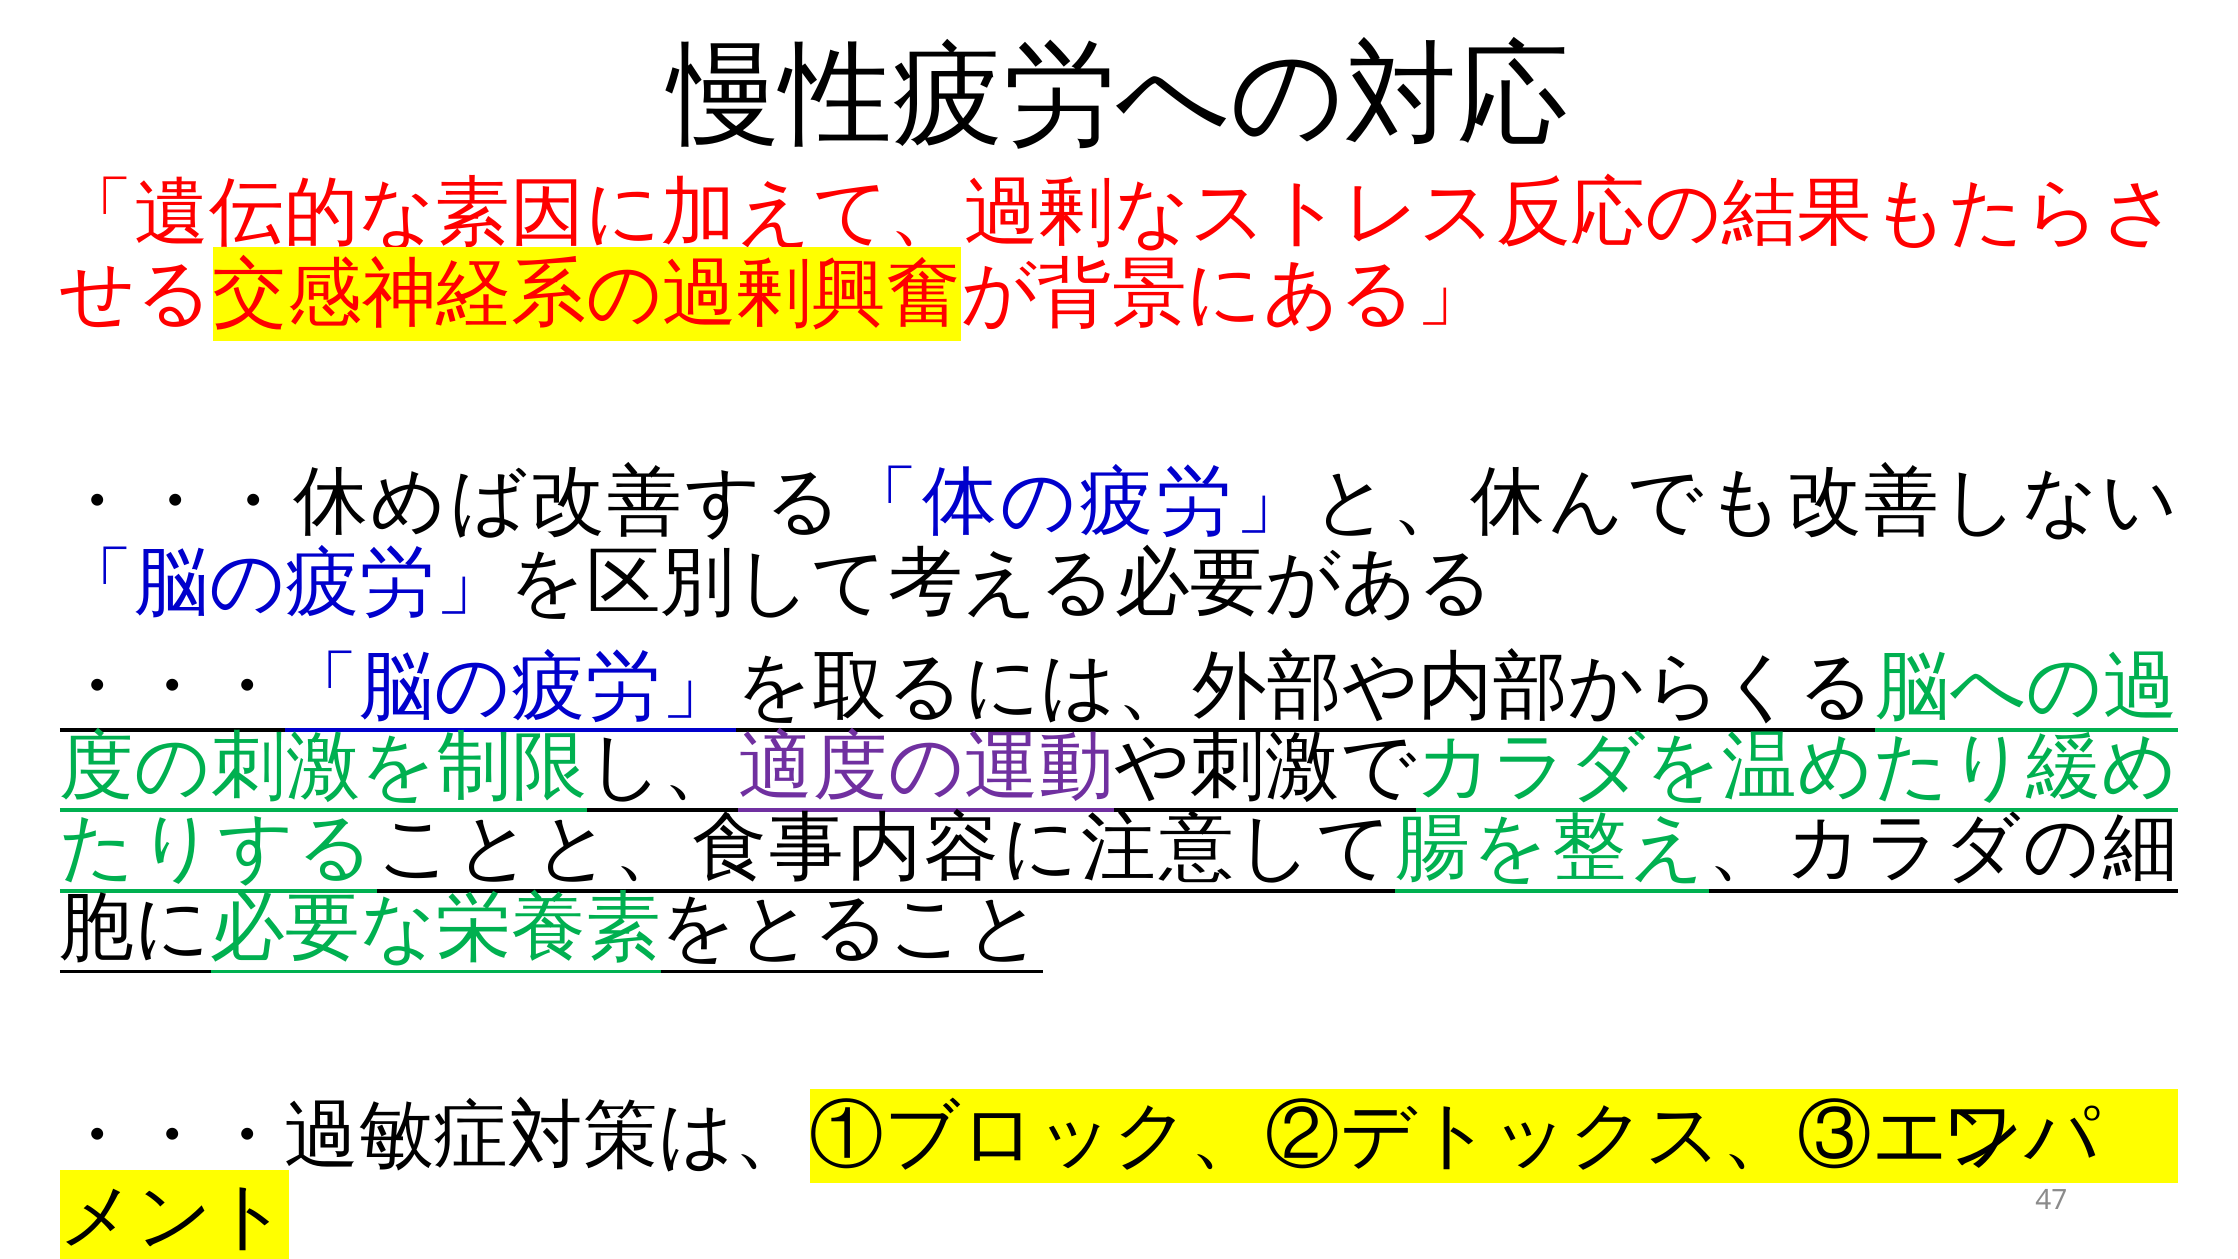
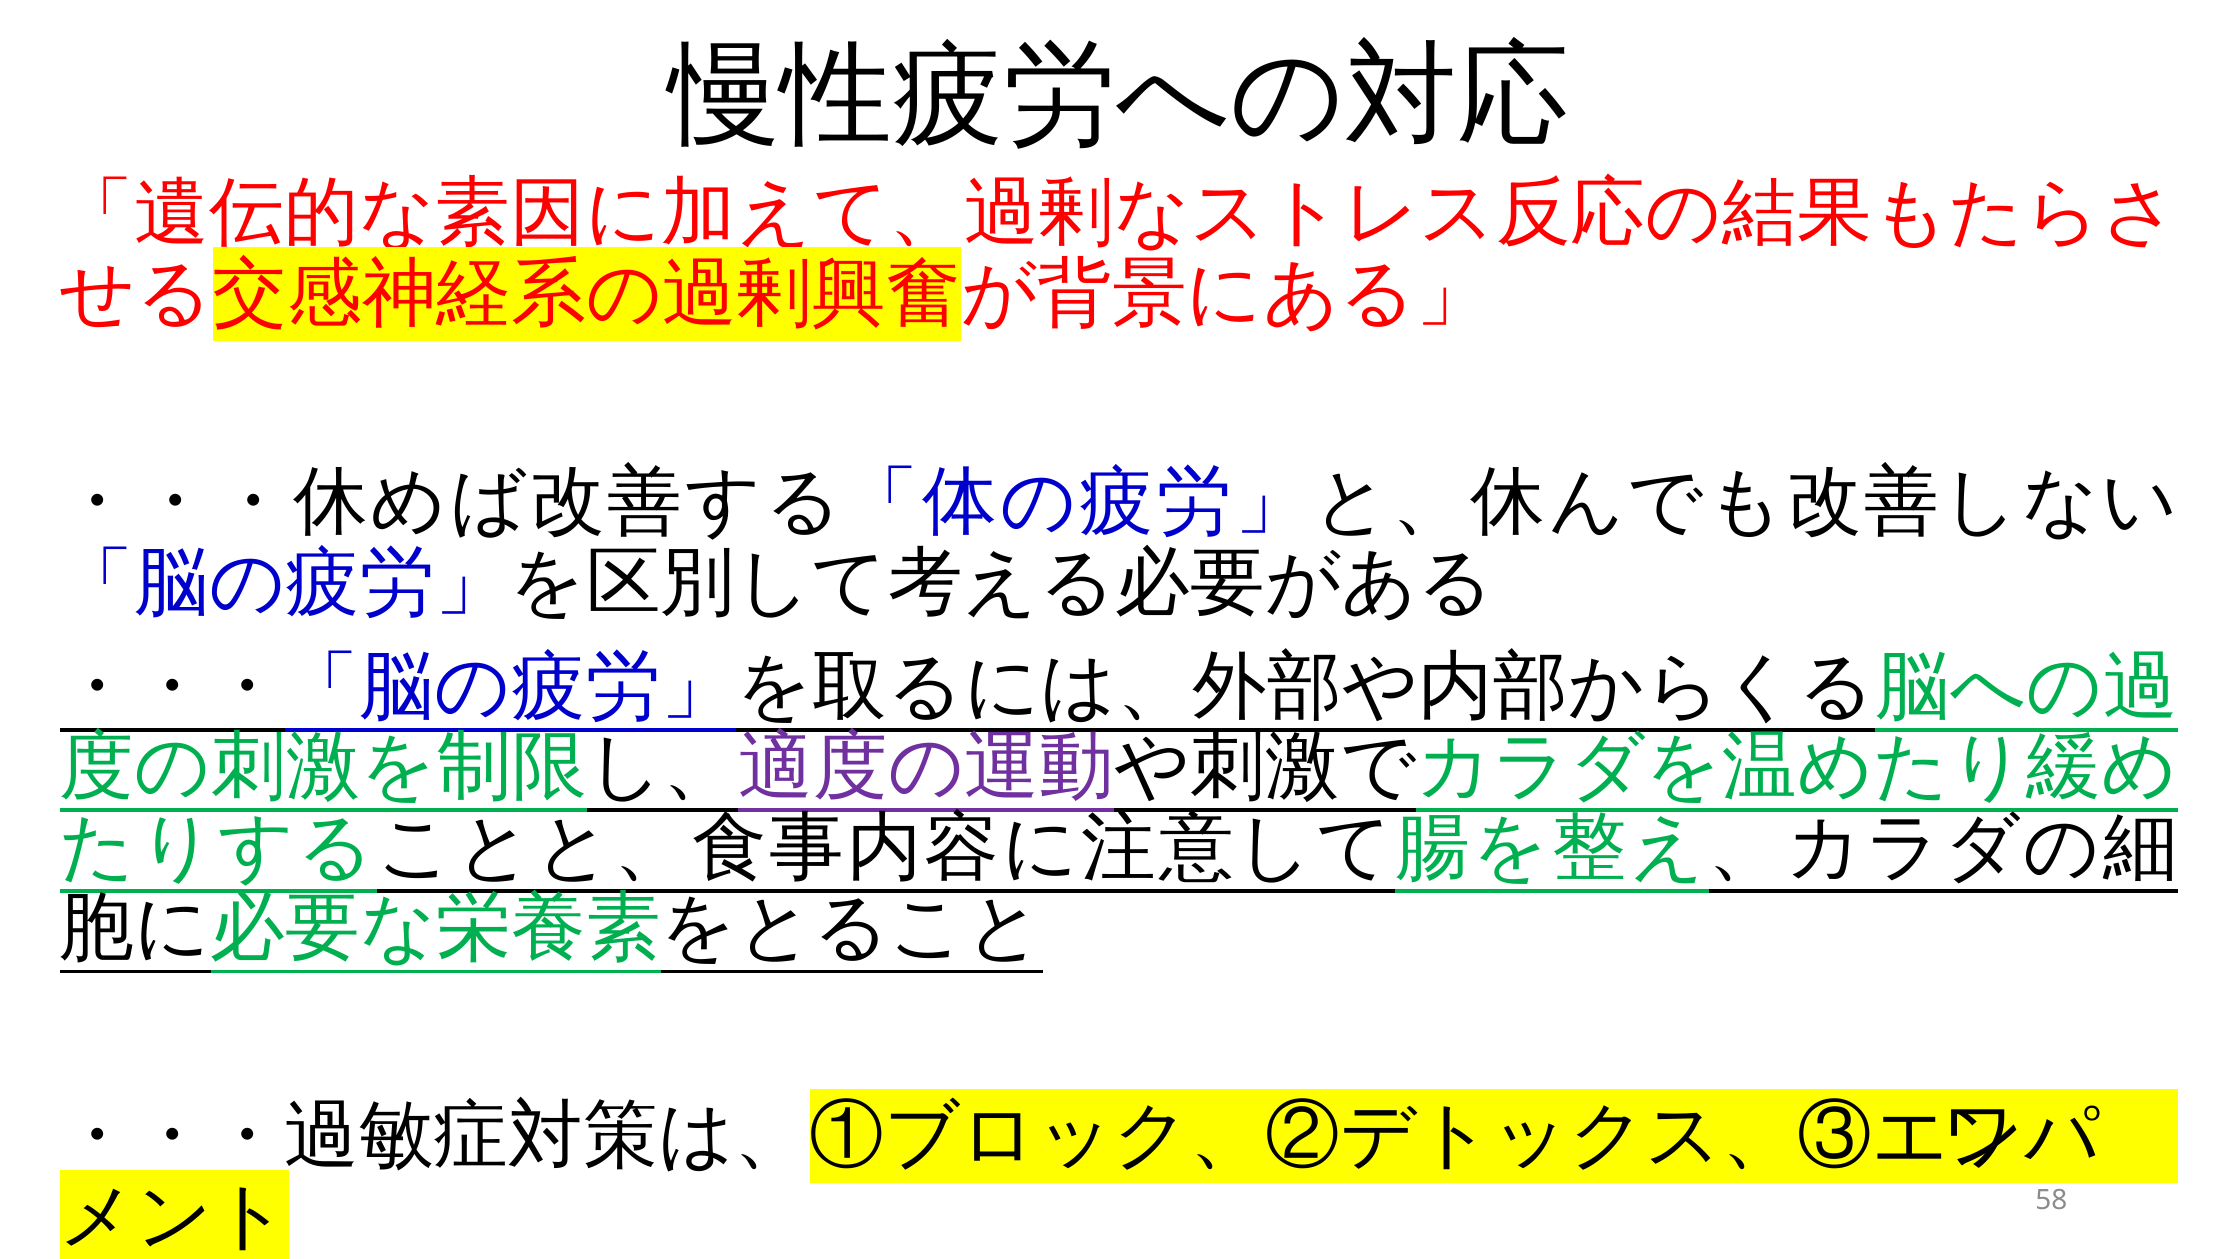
47: 47 -> 58
